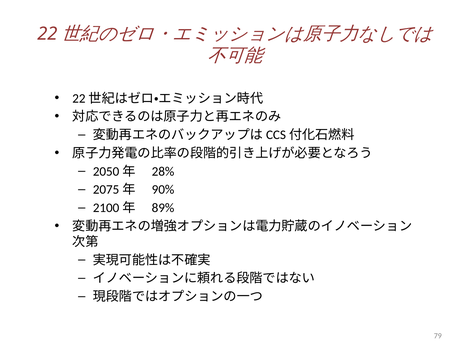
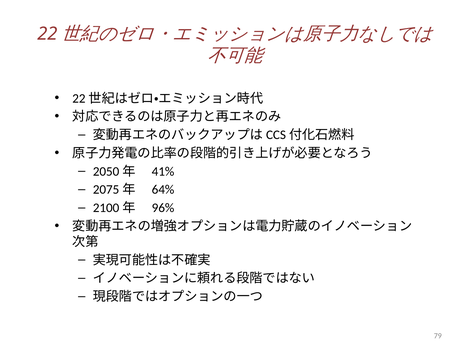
28%: 28% -> 41%
90%: 90% -> 64%
89%: 89% -> 96%
